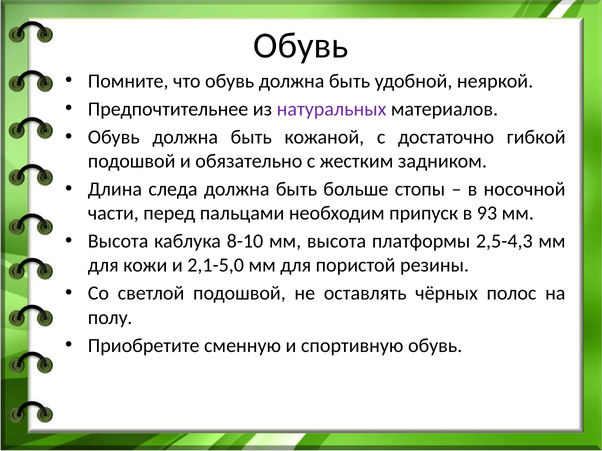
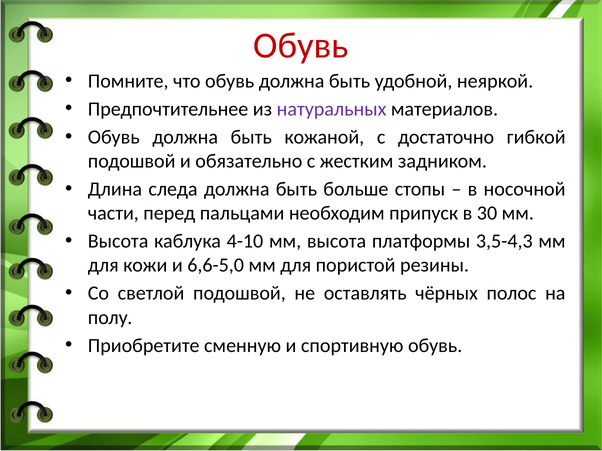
Обувь at (301, 46) colour: black -> red
93: 93 -> 30
8-10: 8-10 -> 4-10
2,5-4,3: 2,5-4,3 -> 3,5-4,3
2,1-5,0: 2,1-5,0 -> 6,6-5,0
